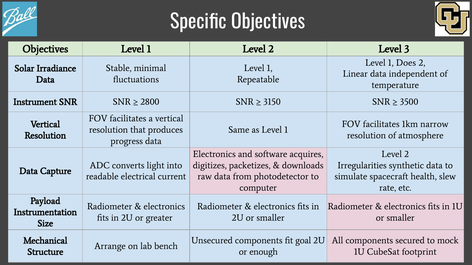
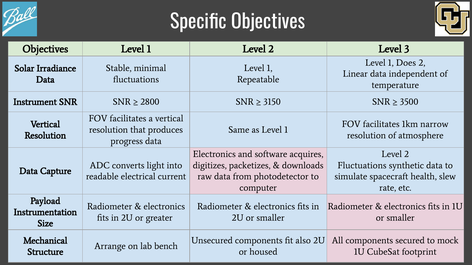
Irregularities at (362, 166): Irregularities -> Fluctuations
goal: goal -> also
enough: enough -> housed
